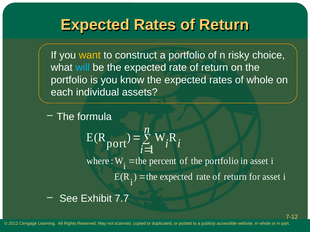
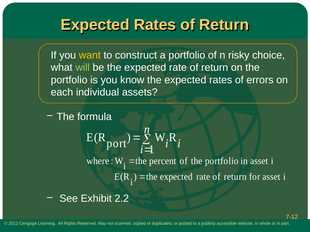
will colour: light blue -> light green
of whole: whole -> errors
7.7: 7.7 -> 2.2
